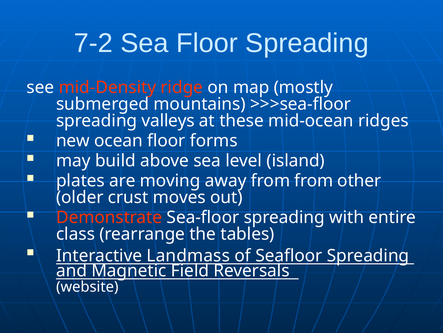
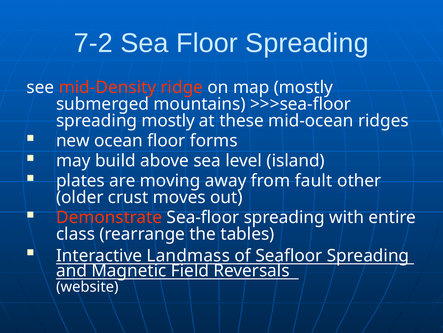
spreading valleys: valleys -> mostly
from from: from -> fault
